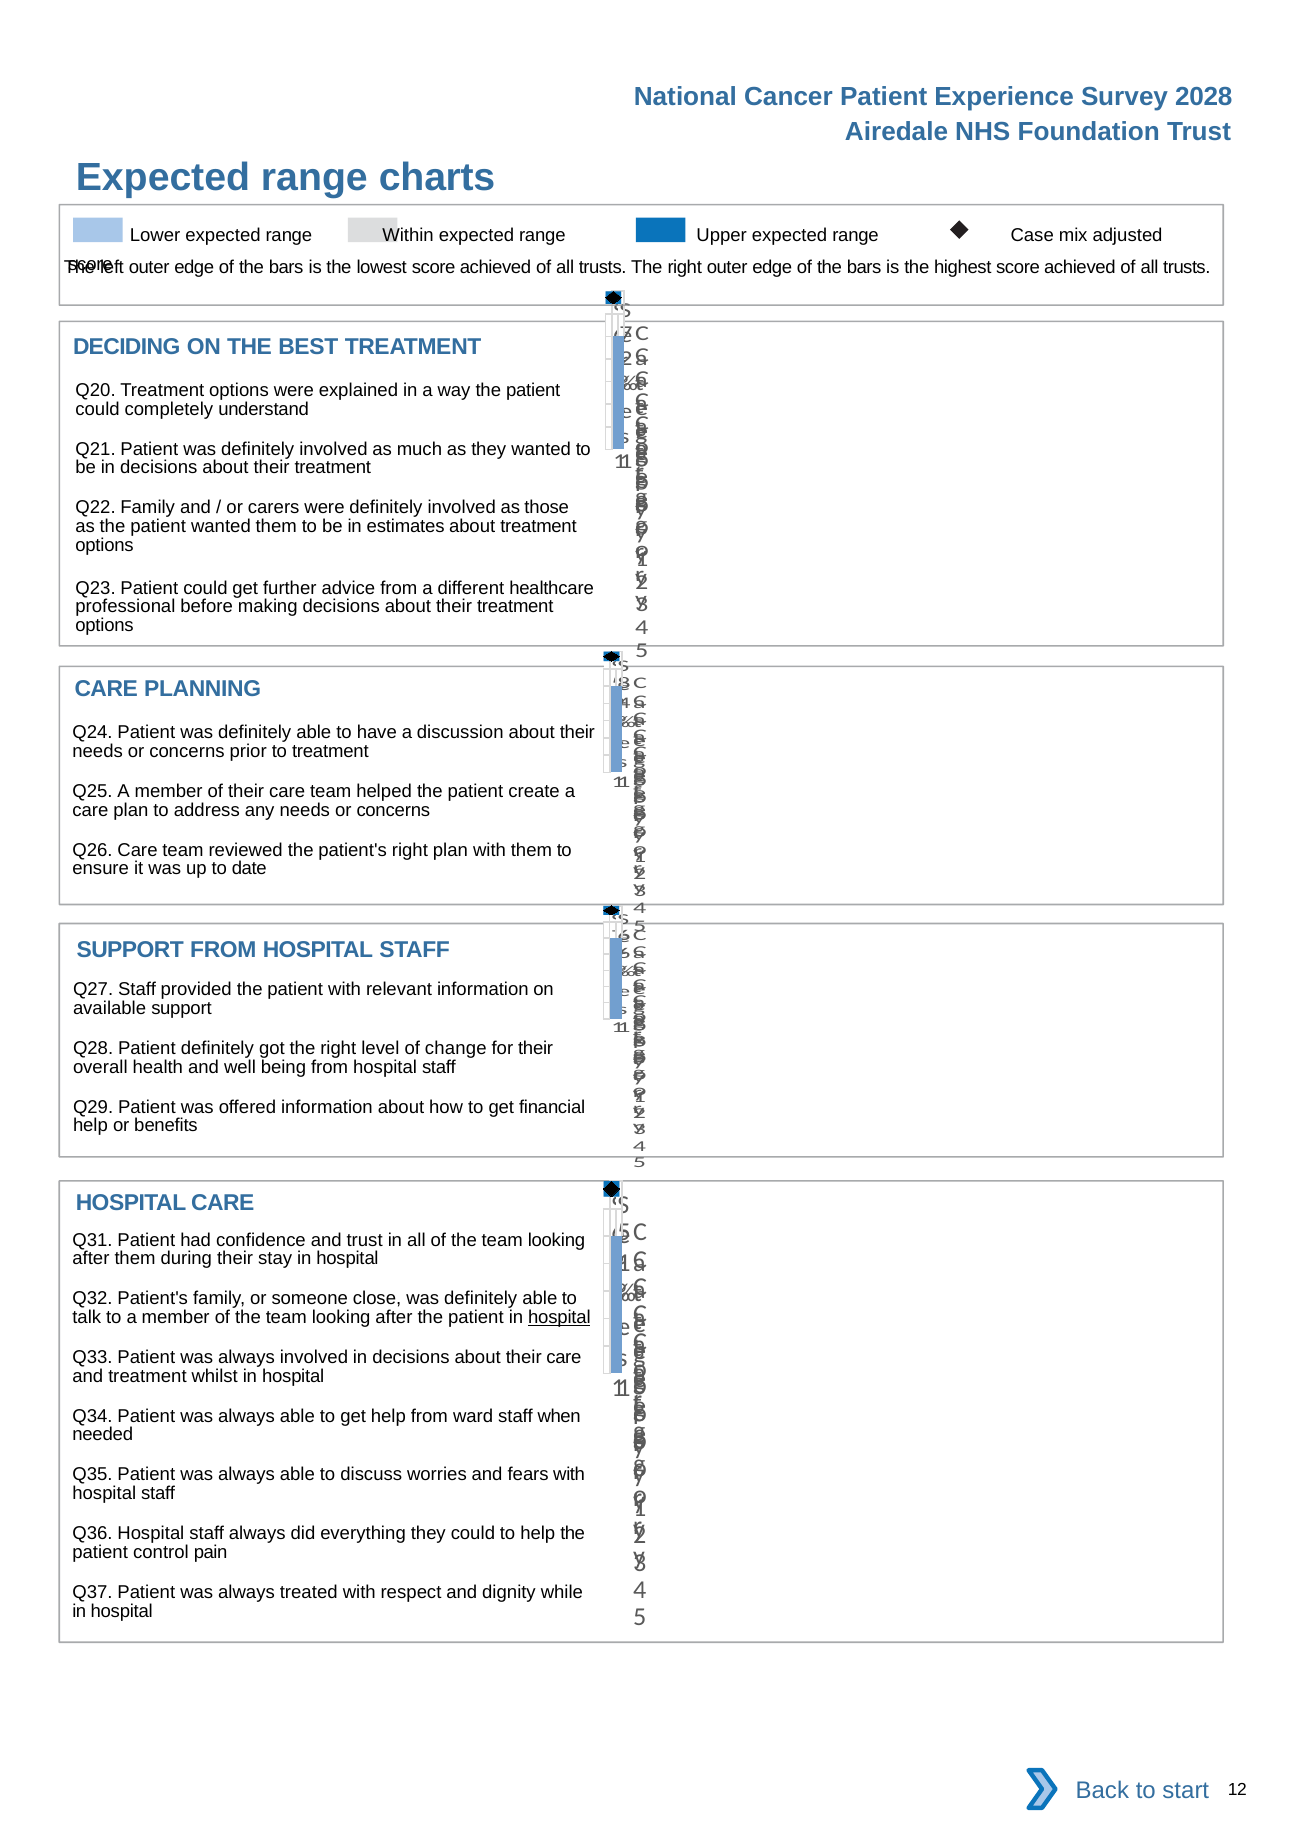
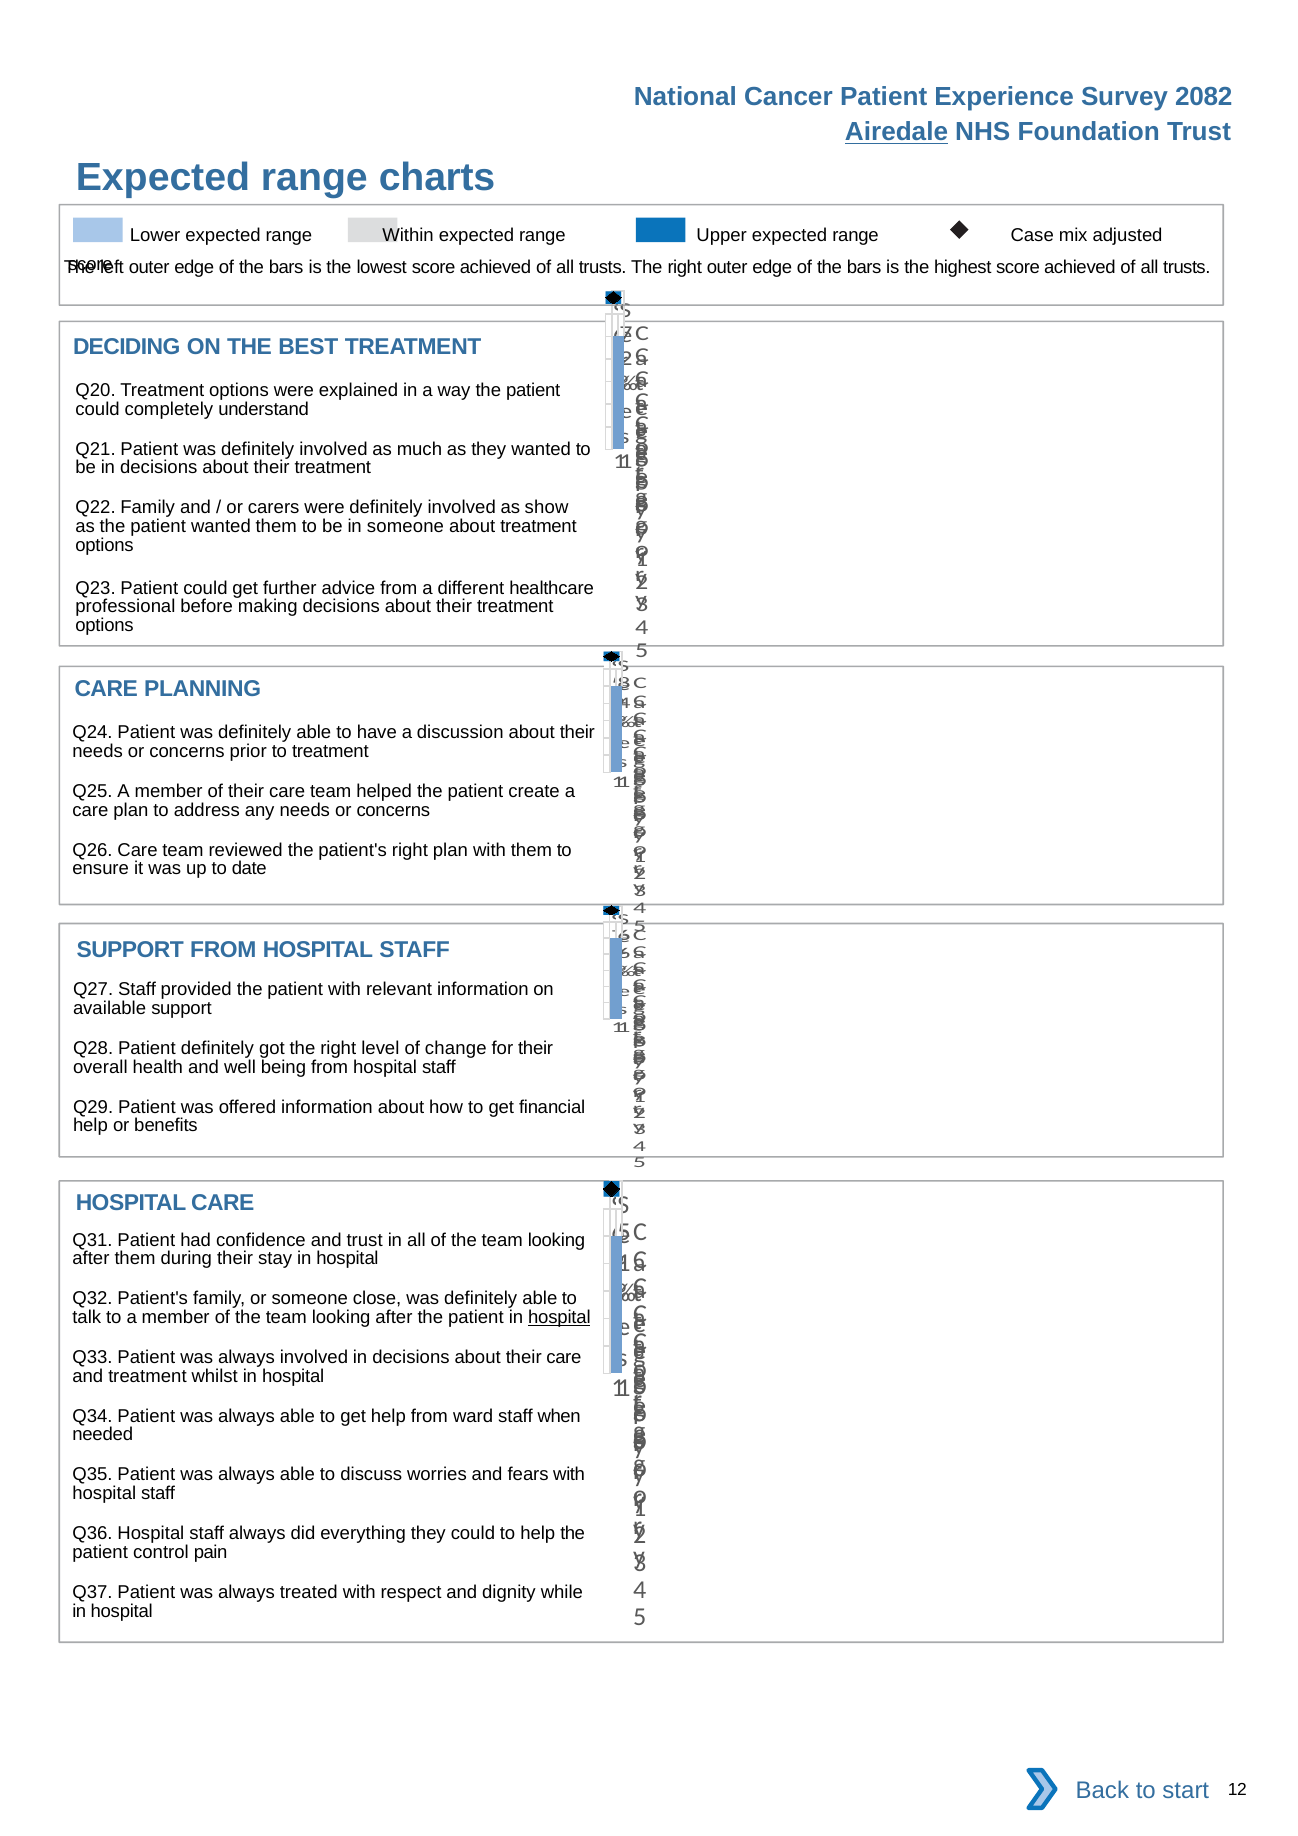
2028: 2028 -> 2082
Airedale underline: none -> present
those: those -> show
in estimates: estimates -> someone
